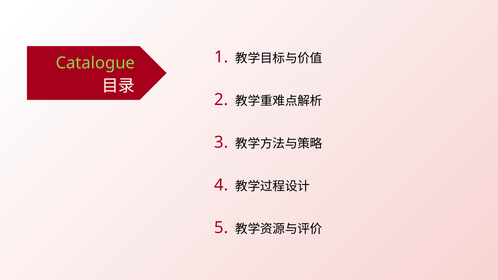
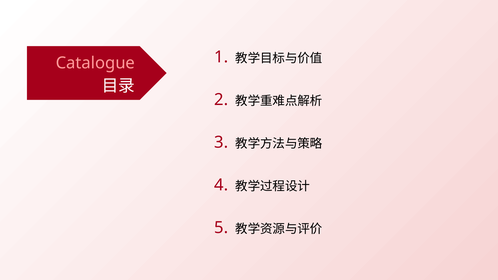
Catalogue colour: light green -> pink
